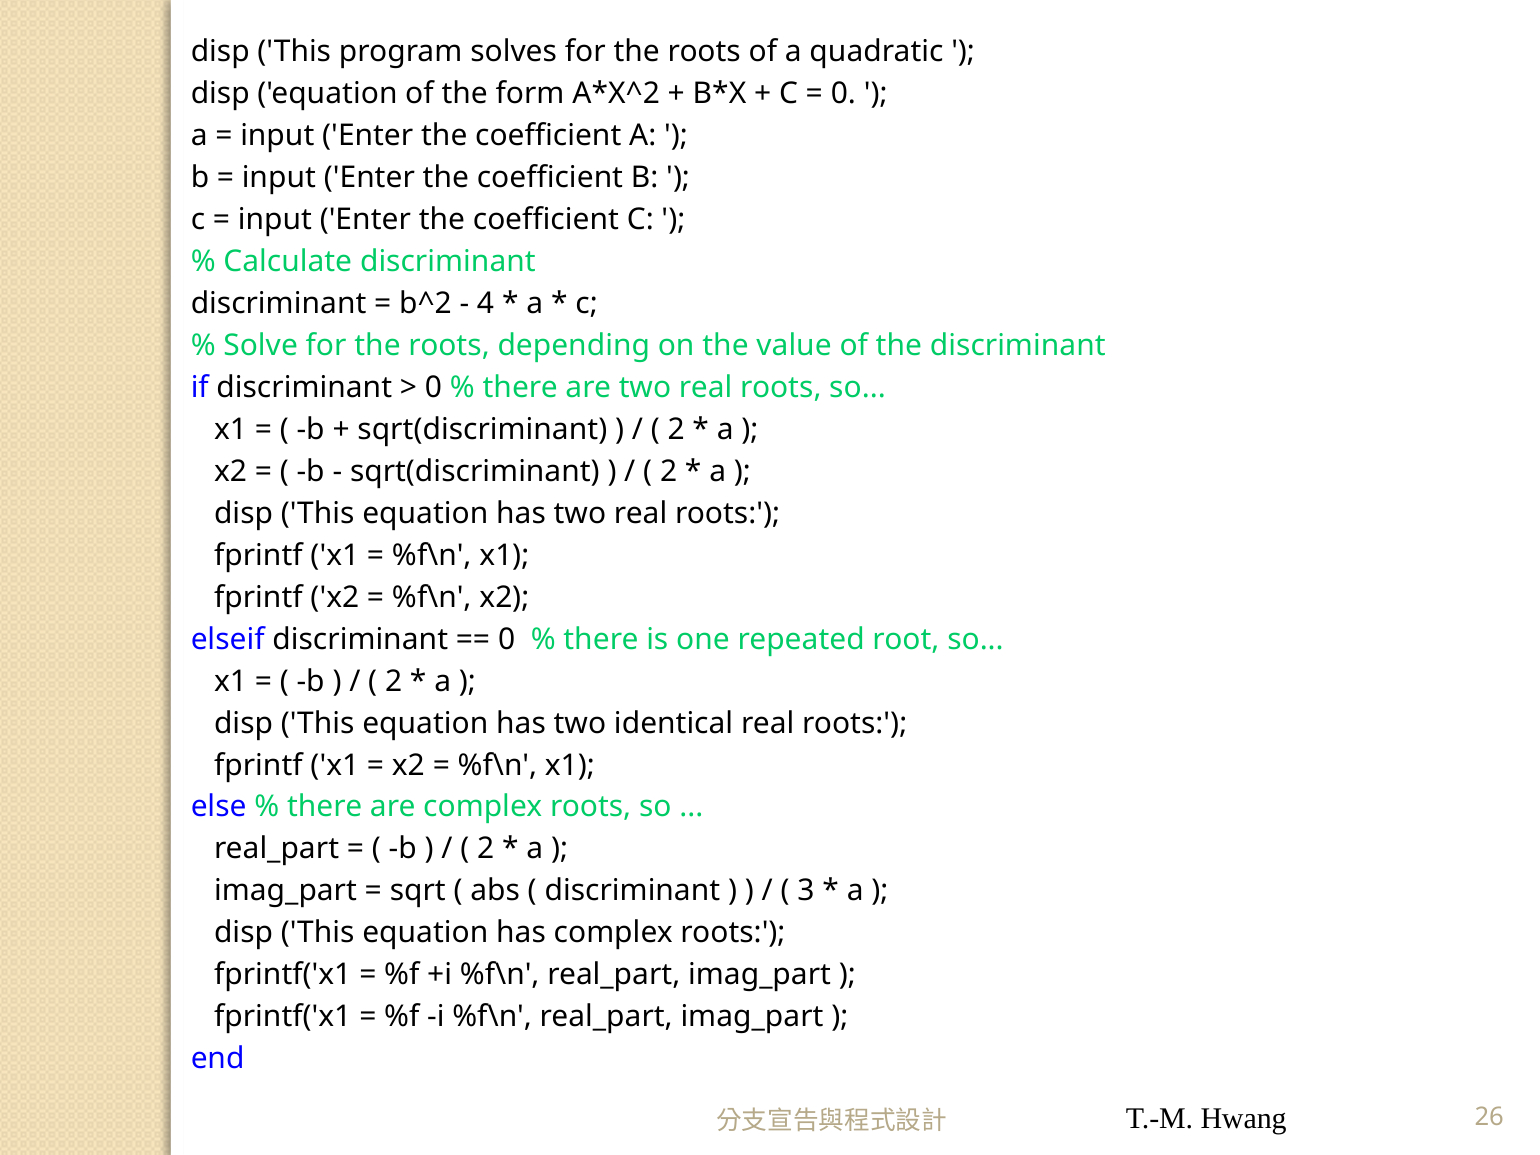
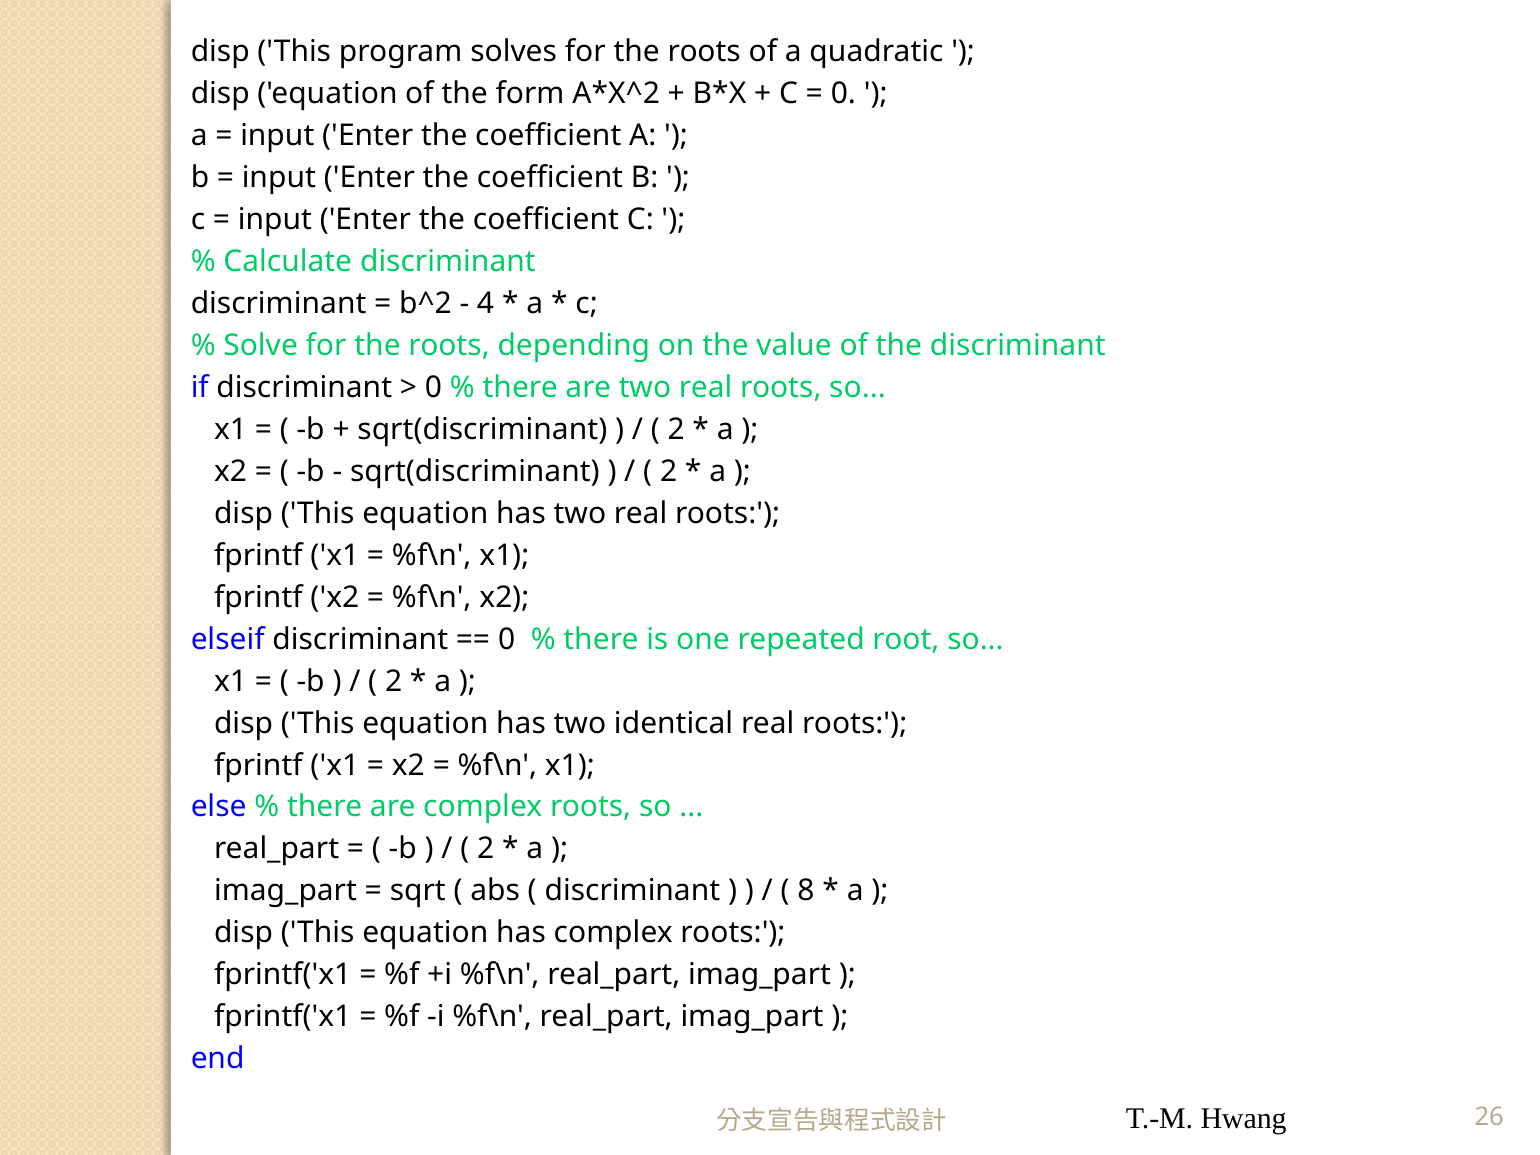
3: 3 -> 8
